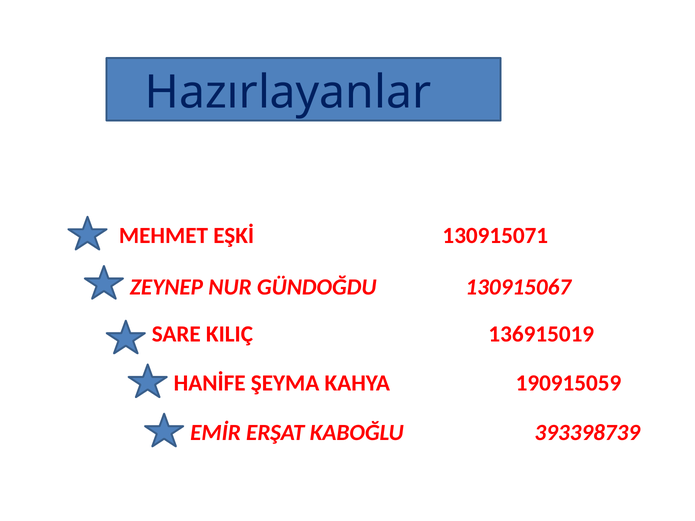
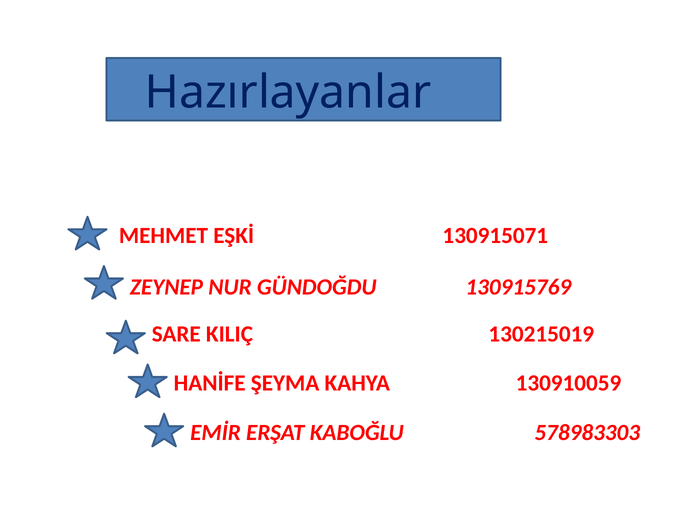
130915067: 130915067 -> 130915769
136915019: 136915019 -> 130215019
190915059: 190915059 -> 130910059
393398739: 393398739 -> 578983303
